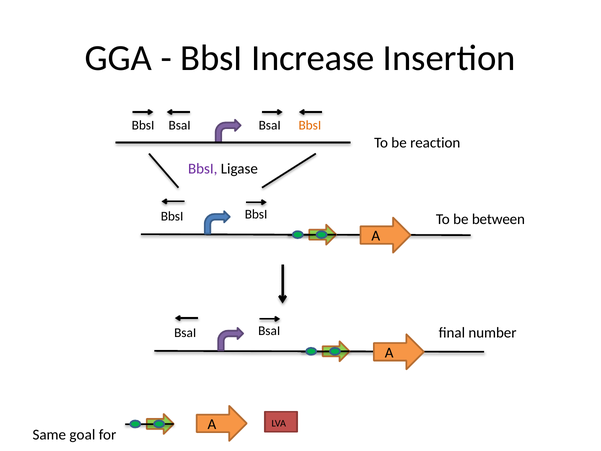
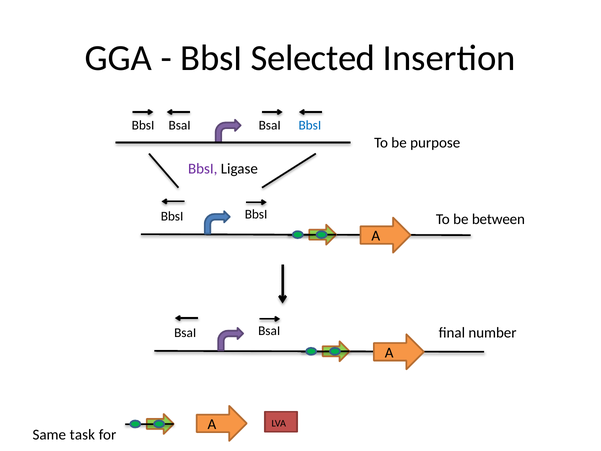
Increase: Increase -> Selected
BbsI at (310, 125) colour: orange -> blue
reaction: reaction -> purpose
goal: goal -> task
